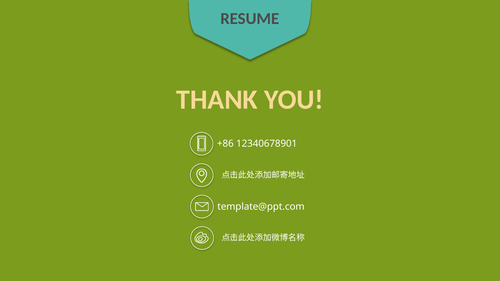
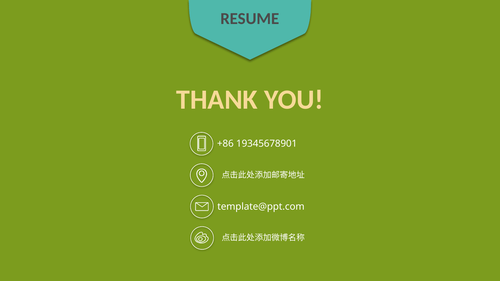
12340678901: 12340678901 -> 19345678901
